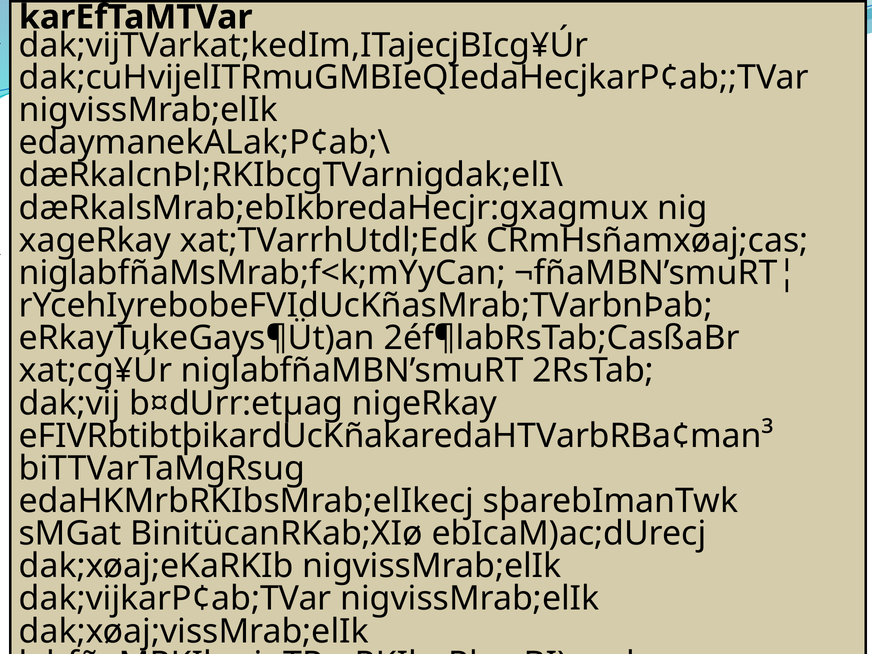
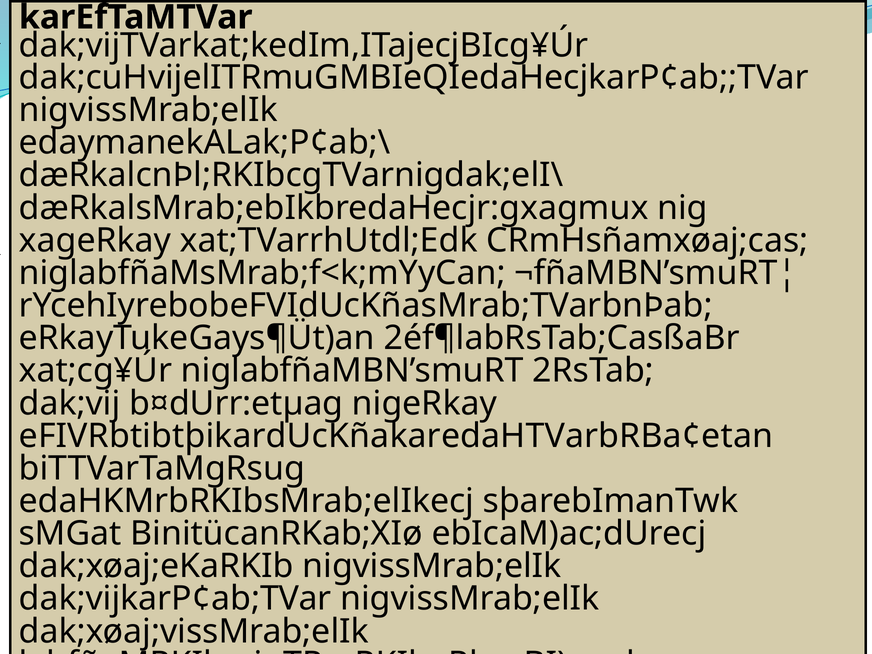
eFIVRbtibtþikardUcKñakaredaHTVarbRBa¢man³: eFIVRbtibtþikardUcKñakaredaHTVarbRBa¢man³ -> eFIVRbtibtþikardUcKñakaredaHTVarbRBa¢etan
